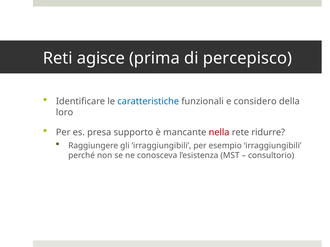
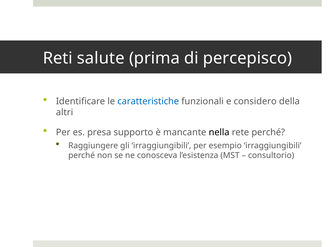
agisce: agisce -> salute
loro: loro -> altri
nella colour: red -> black
rete ridurre: ridurre -> perché
